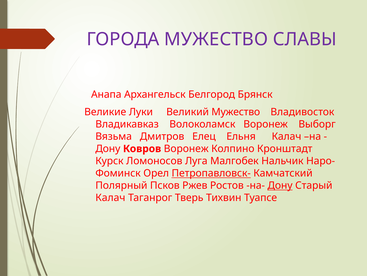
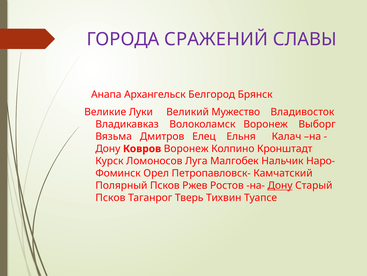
ГОРОДА МУЖЕСТВО: МУЖЕСТВО -> СРАЖЕНИЙ
Петропавловск- underline: present -> none
Калач at (110, 197): Калач -> Псков
